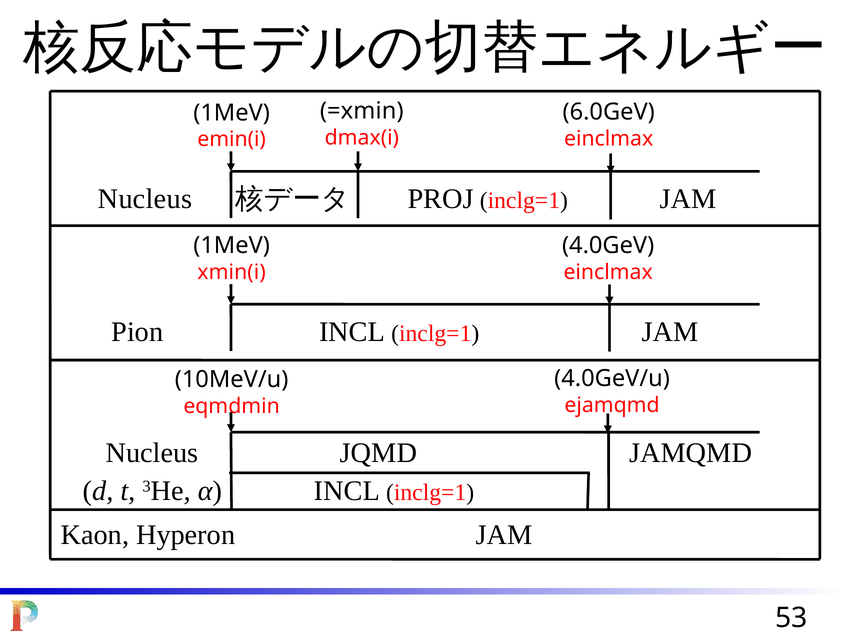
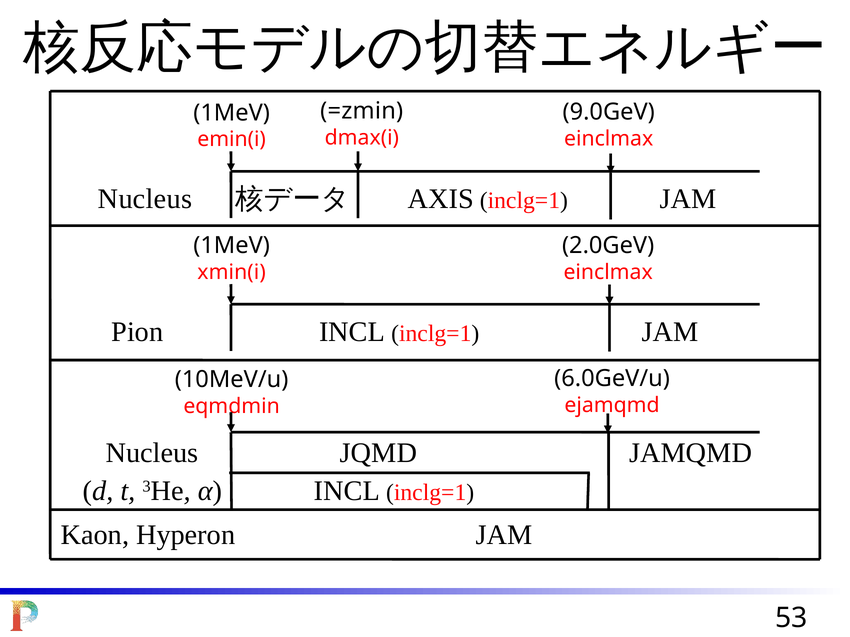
=xmin: =xmin -> =zmin
6.0GeV: 6.0GeV -> 9.0GeV
PROJ: PROJ -> AXIS
4.0GeV: 4.0GeV -> 2.0GeV
4.0GeV/u: 4.0GeV/u -> 6.0GeV/u
